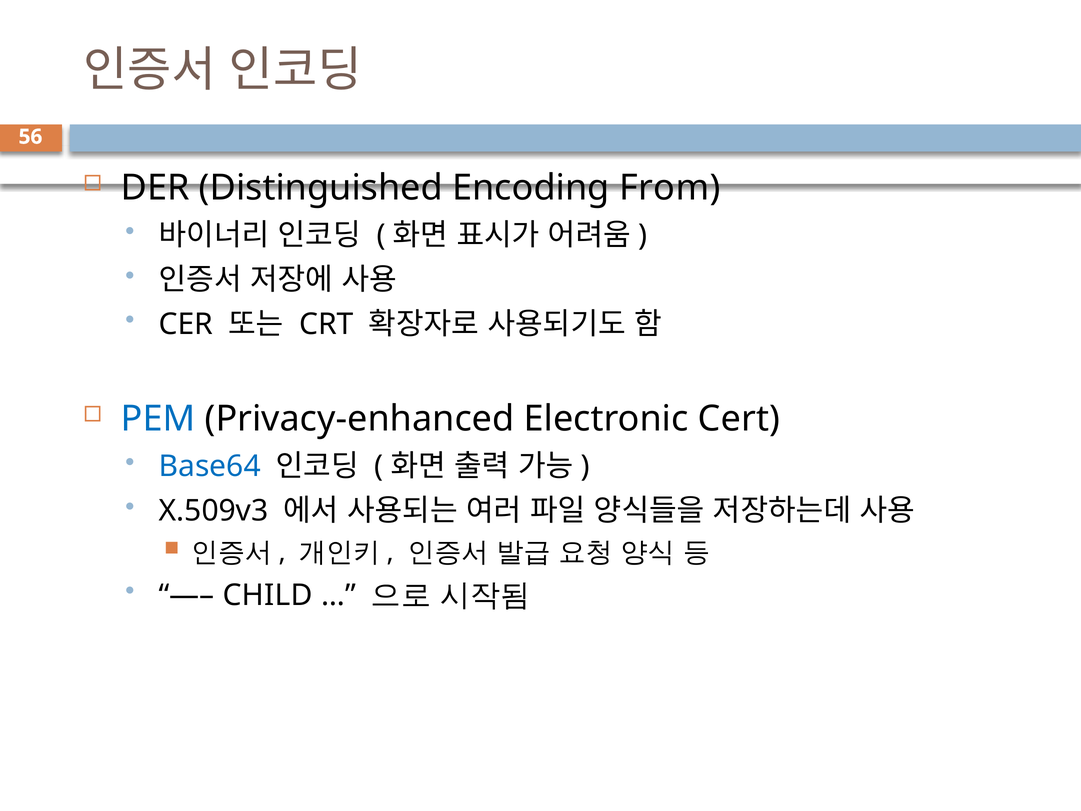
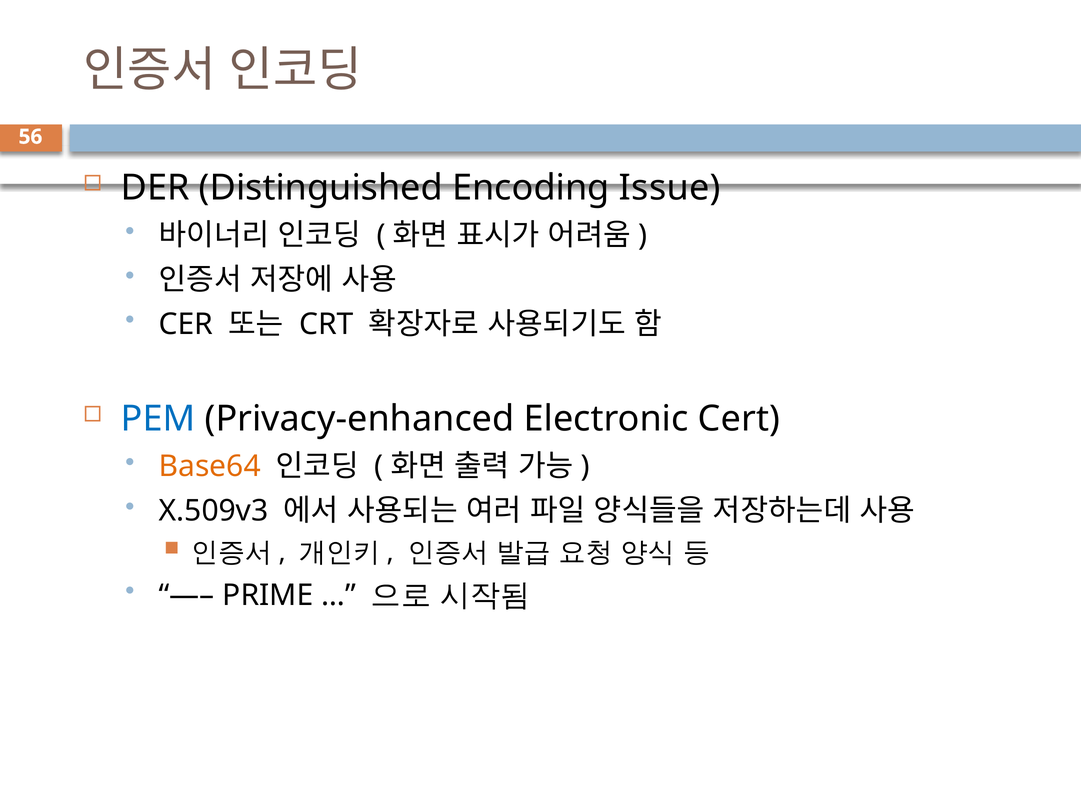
From: From -> Issue
Base64 colour: blue -> orange
CHILD: CHILD -> PRIME
